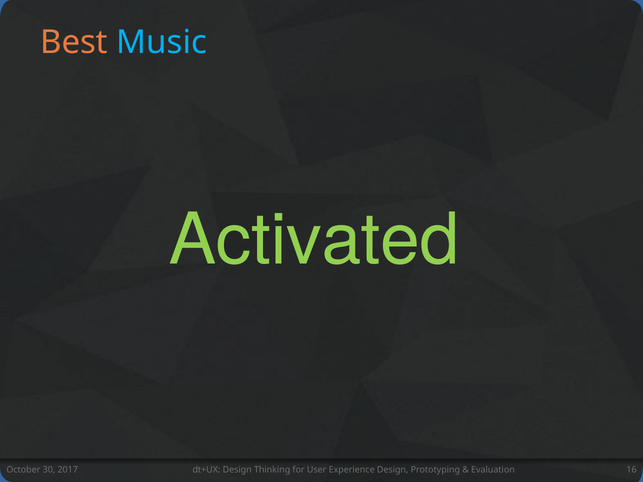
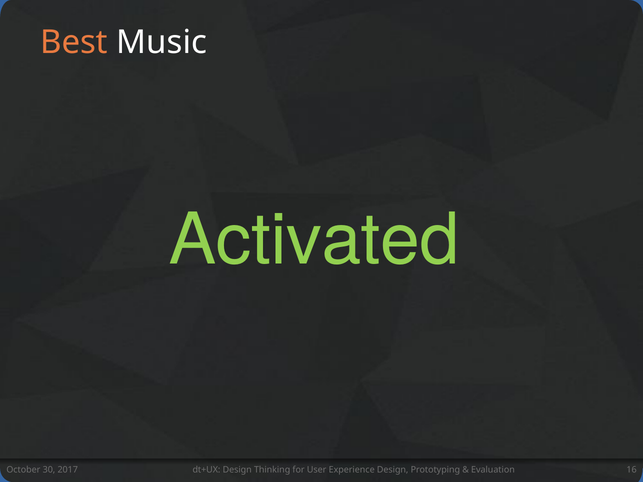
Music colour: light blue -> white
